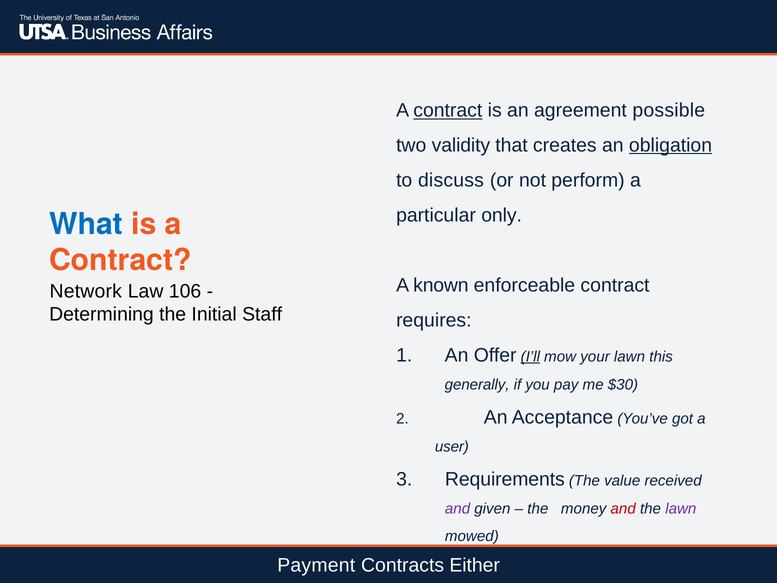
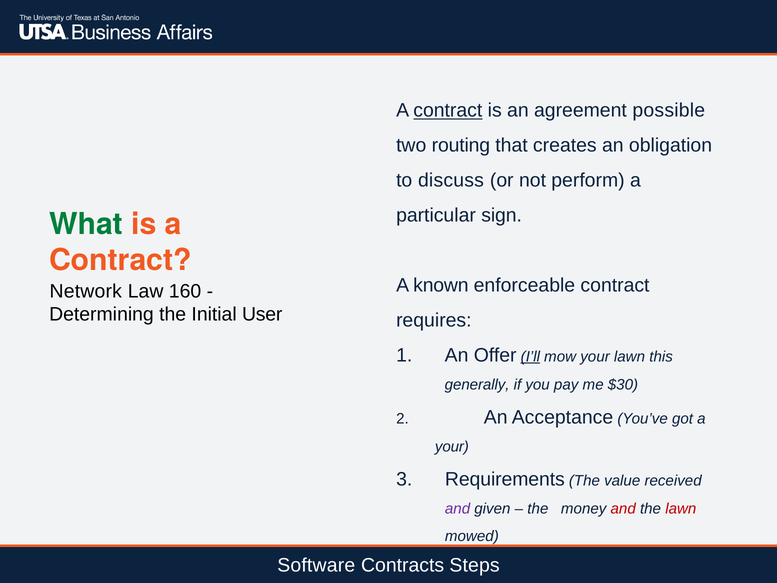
validity: validity -> routing
obligation underline: present -> none
only: only -> sign
What colour: blue -> green
106: 106 -> 160
Staff: Staff -> User
user at (452, 447): user -> your
lawn at (681, 509) colour: purple -> red
Payment: Payment -> Software
Either: Either -> Steps
